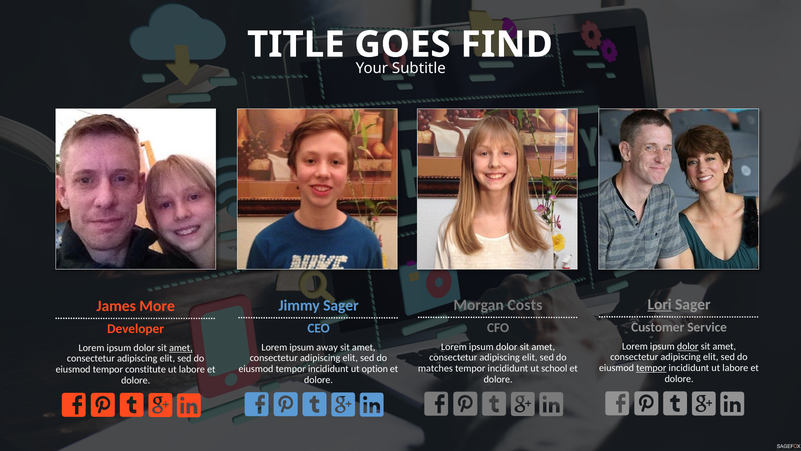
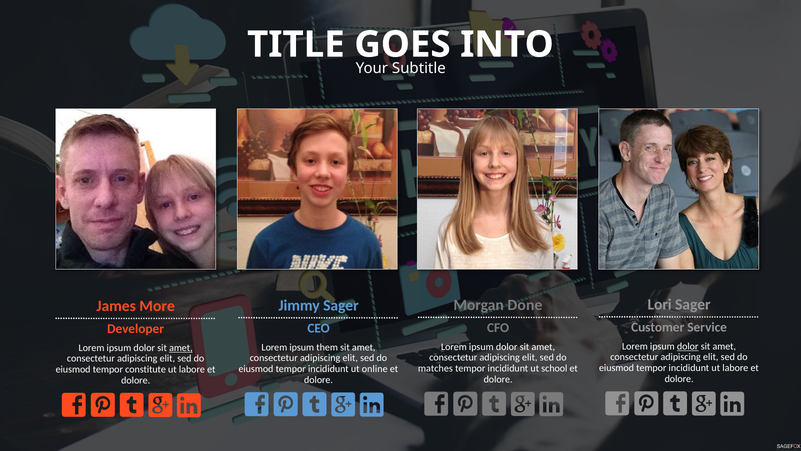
FIND: FIND -> INTO
Lori underline: present -> none
Costs: Costs -> Done
away: away -> them
tempor at (651, 368) underline: present -> none
option: option -> online
